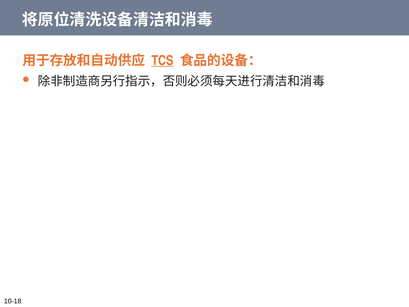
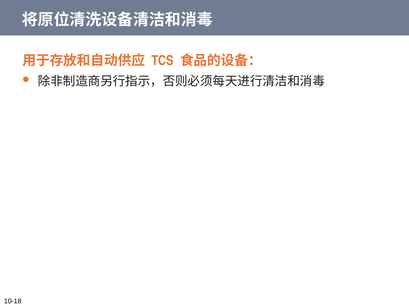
TCS underline: present -> none
